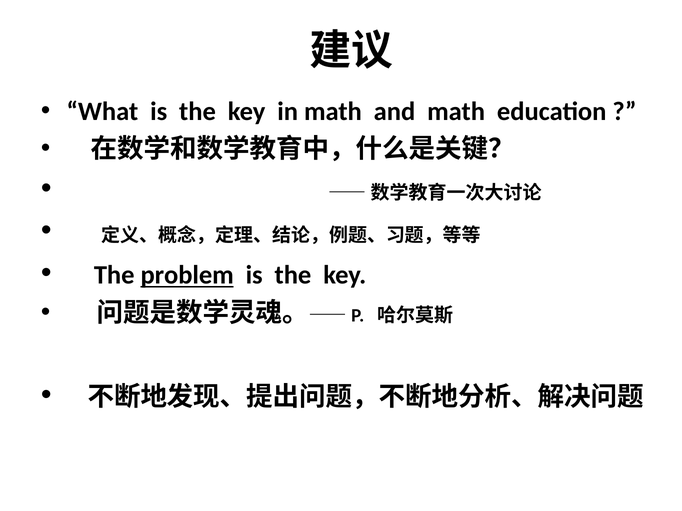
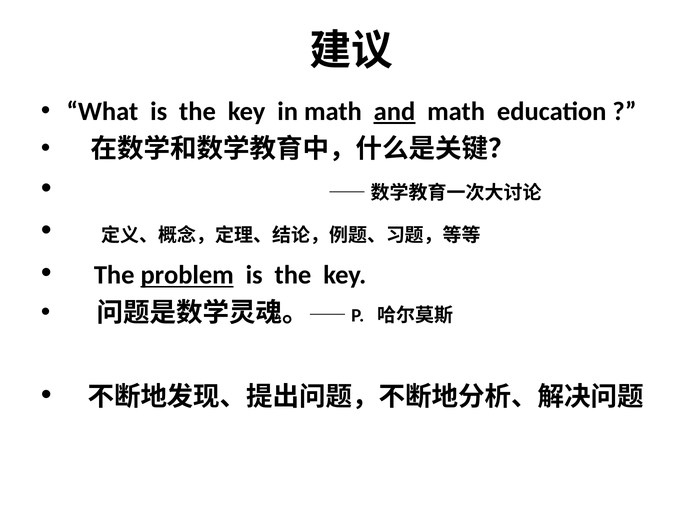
and underline: none -> present
